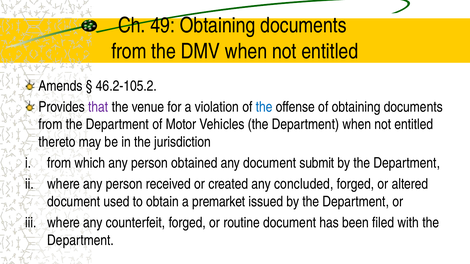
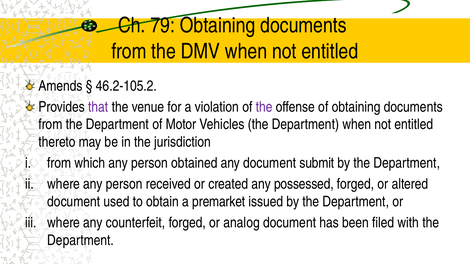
49: 49 -> 79
the at (264, 107) colour: blue -> purple
concluded: concluded -> possessed
routine: routine -> analog
